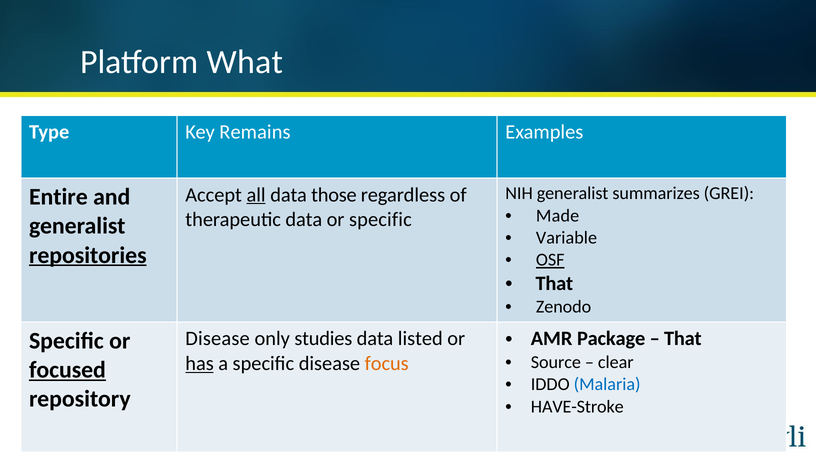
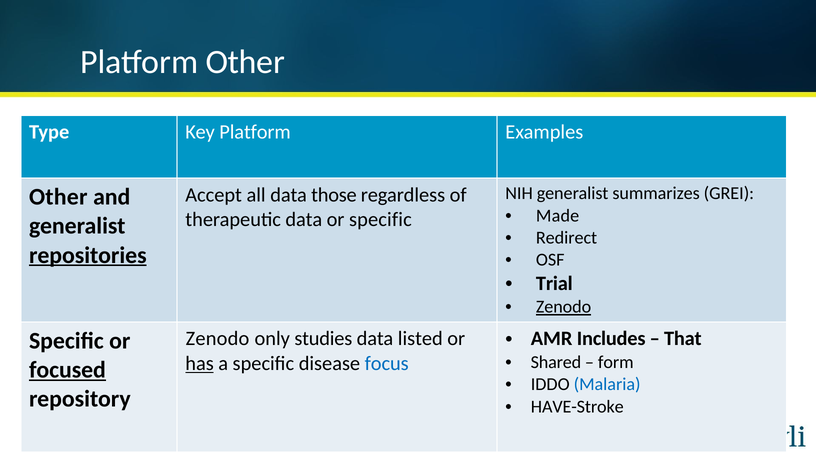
Platform What: What -> Other
Key Remains: Remains -> Platform
all underline: present -> none
Entire at (58, 197): Entire -> Other
Variable: Variable -> Redirect
OSF underline: present -> none
That at (554, 283): That -> Trial
Zenodo at (564, 307) underline: none -> present
Package: Package -> Includes
Disease at (218, 339): Disease -> Zenodo
Source: Source -> Shared
clear: clear -> form
focus colour: orange -> blue
